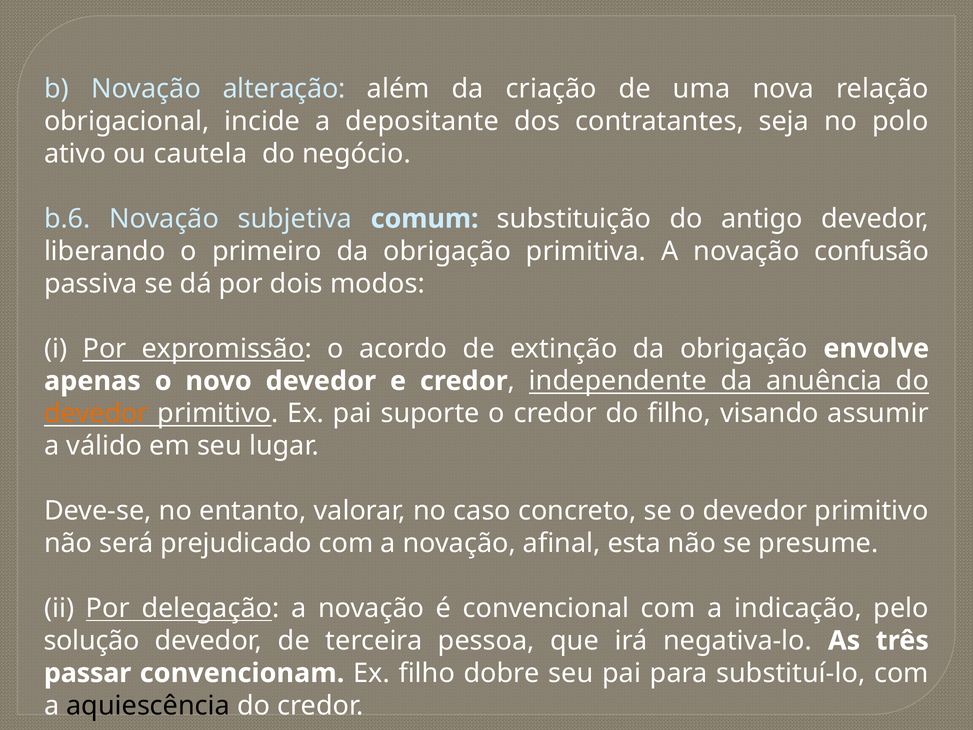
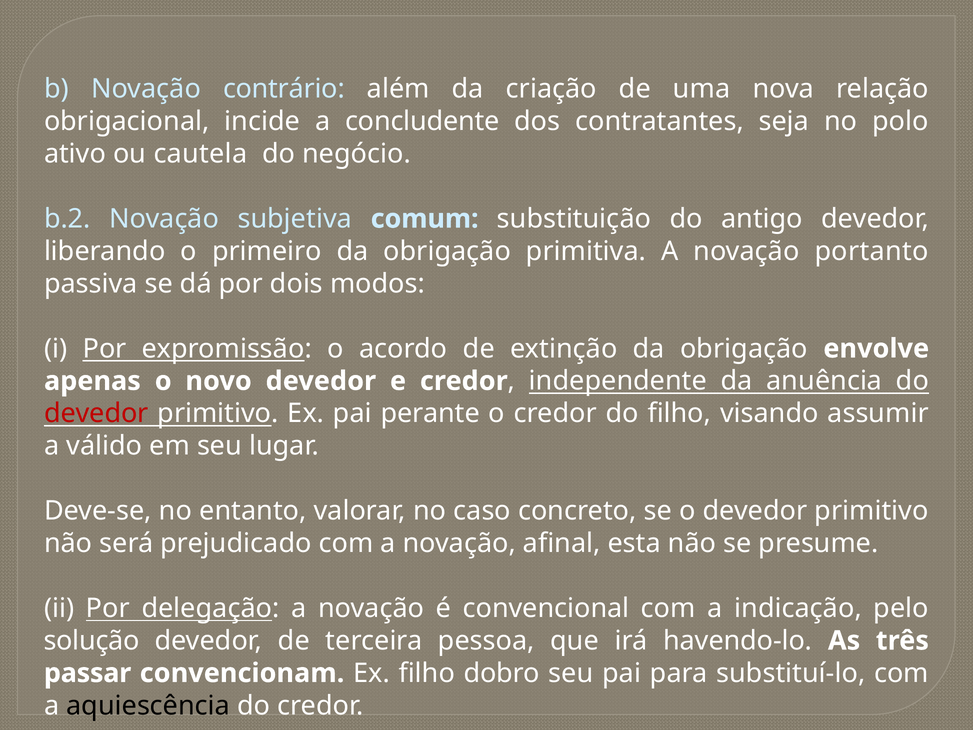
alteração: alteração -> contrário
depositante: depositante -> concludente
b.6: b.6 -> b.2
confusão: confusão -> portanto
devedor at (96, 413) colour: orange -> red
suporte: suporte -> perante
negativa-lo: negativa-lo -> havendo-lo
dobre: dobre -> dobro
